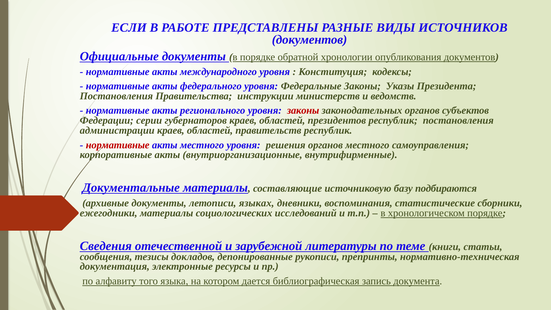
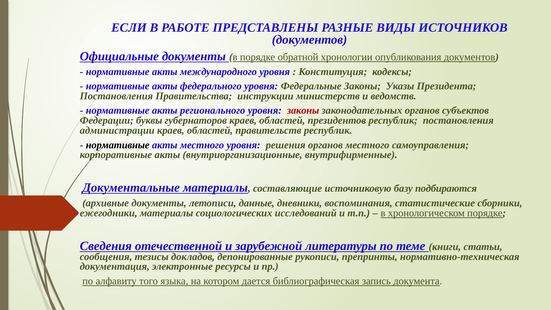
серии: серии -> буквы
нормативные at (118, 145) colour: red -> black
языках: языках -> данные
